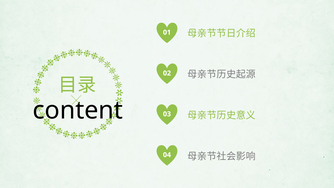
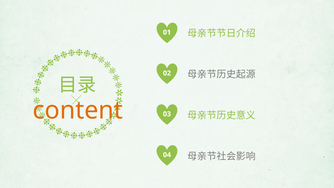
content colour: black -> orange
